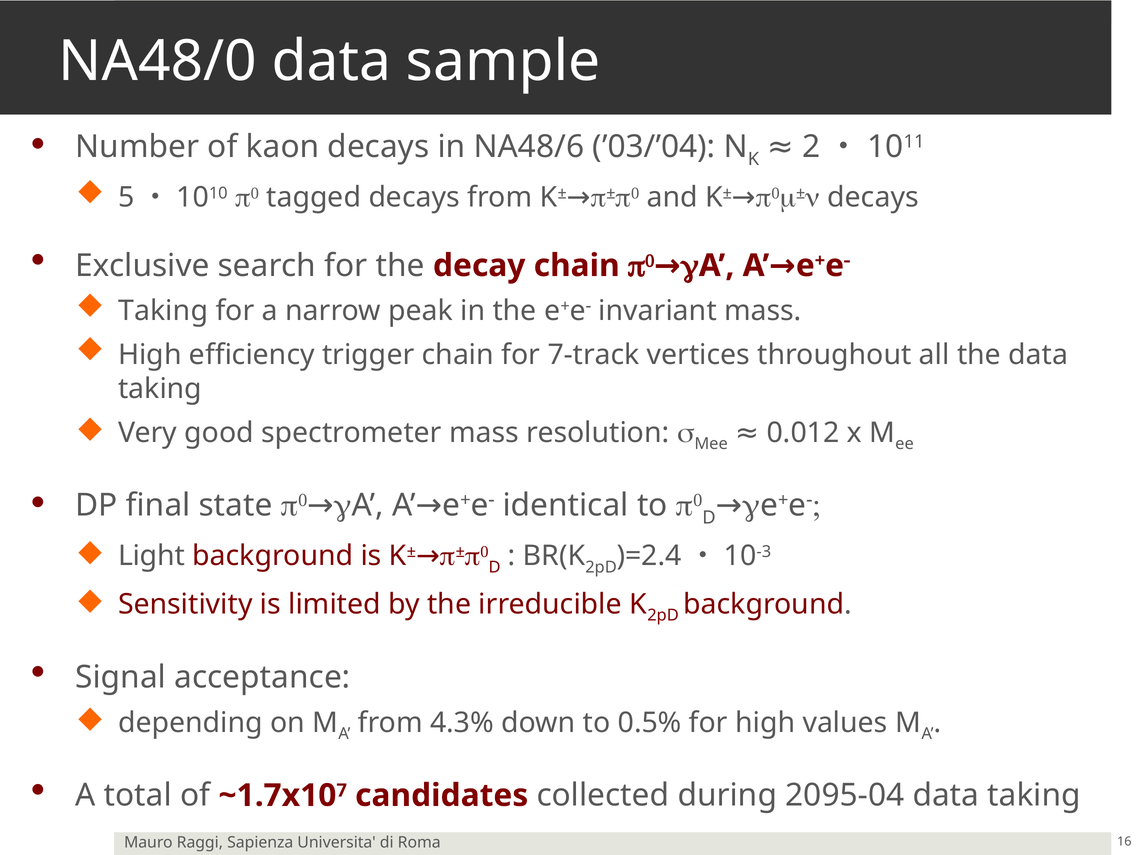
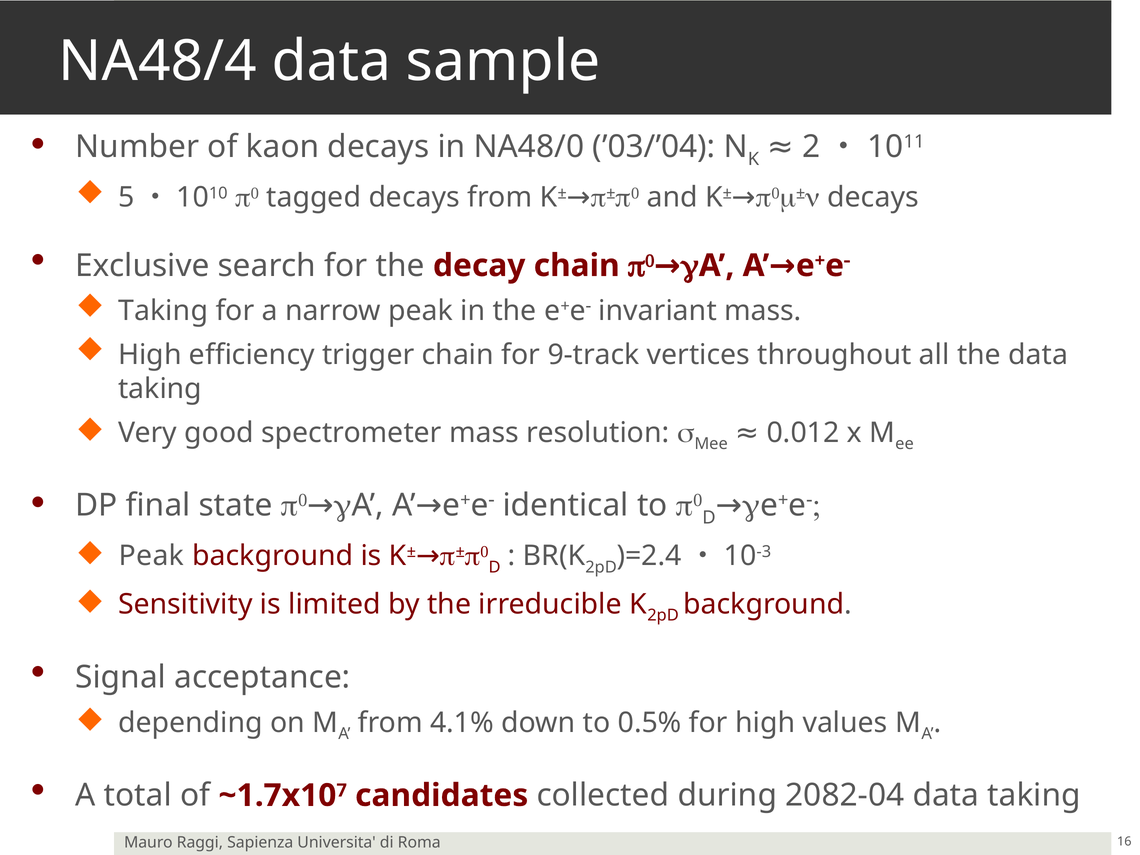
NA48/0: NA48/0 -> NA48/4
NA48/6: NA48/6 -> NA48/0
7-track: 7-track -> 9-track
Light at (152, 556): Light -> Peak
4.3%: 4.3% -> 4.1%
2095-04: 2095-04 -> 2082-04
